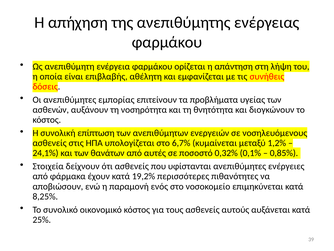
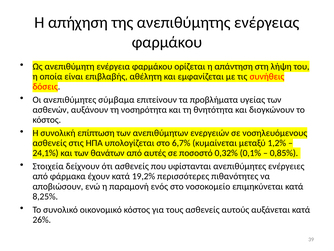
εμπορίας: εμπορίας -> σύμβαμα
25%: 25% -> 26%
